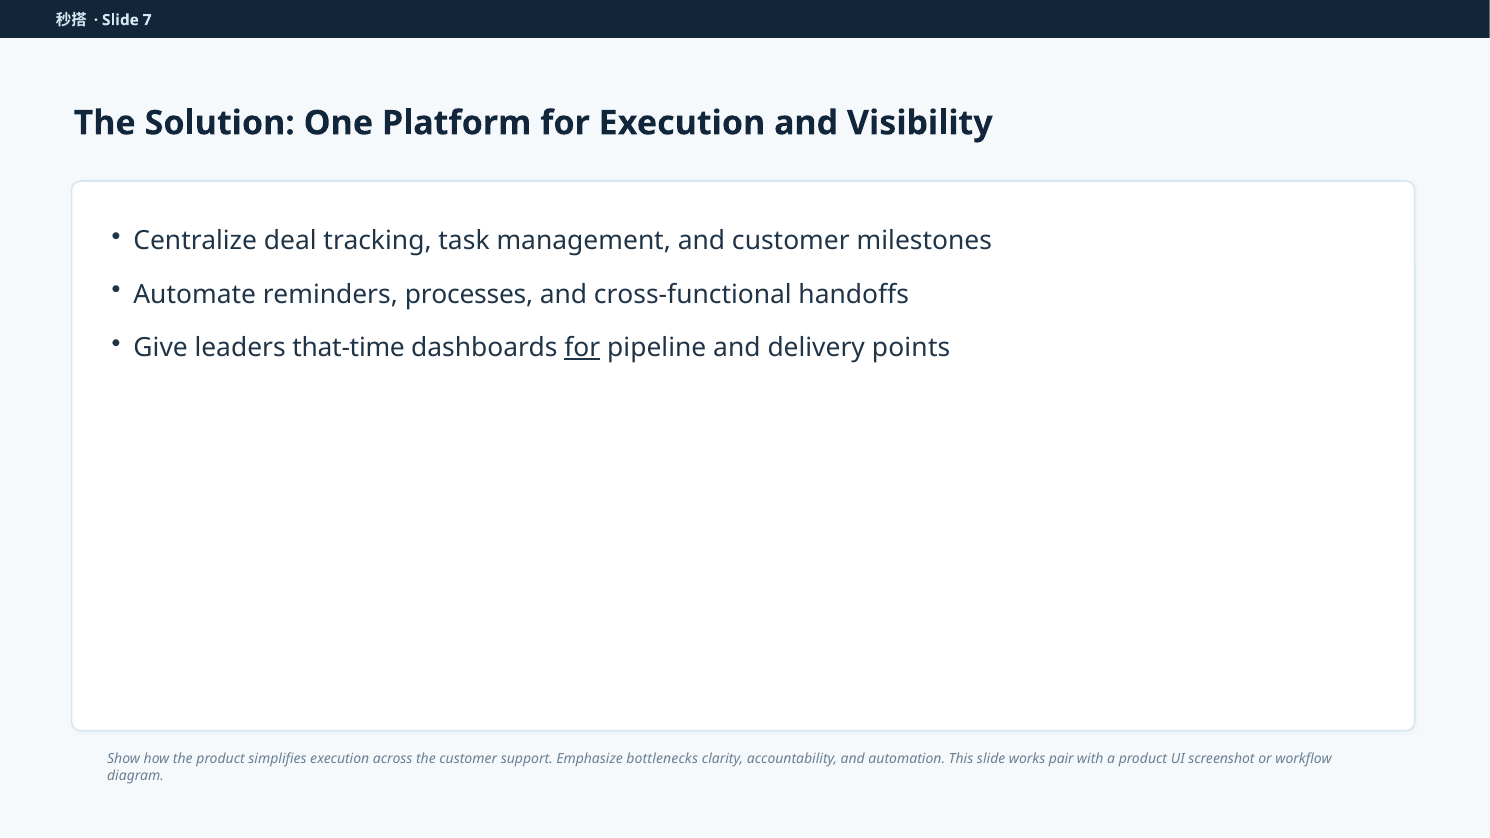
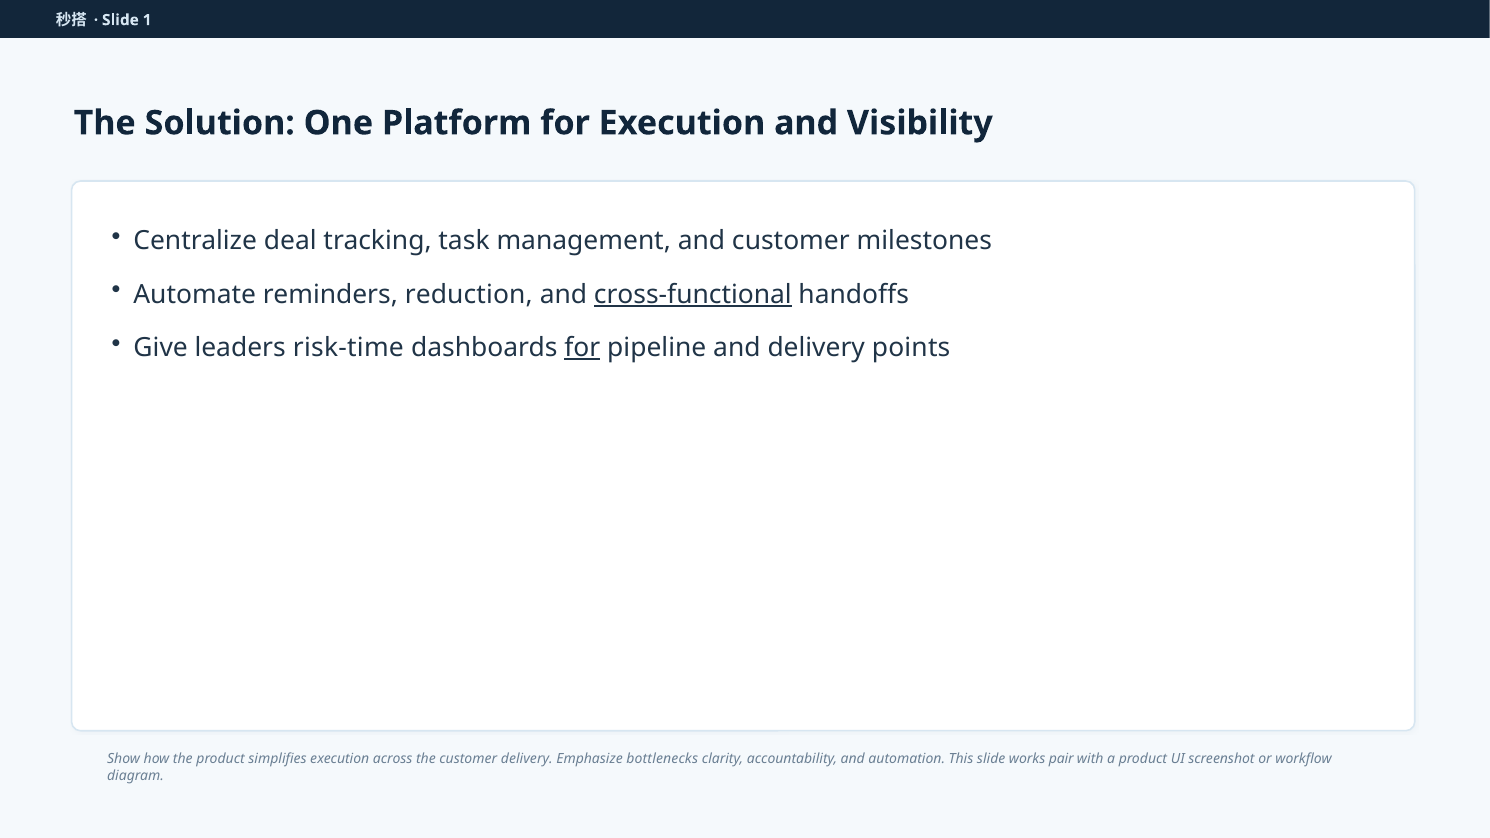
7: 7 -> 1
processes: processes -> reduction
cross-functional underline: none -> present
that-time: that-time -> risk-time
customer support: support -> delivery
